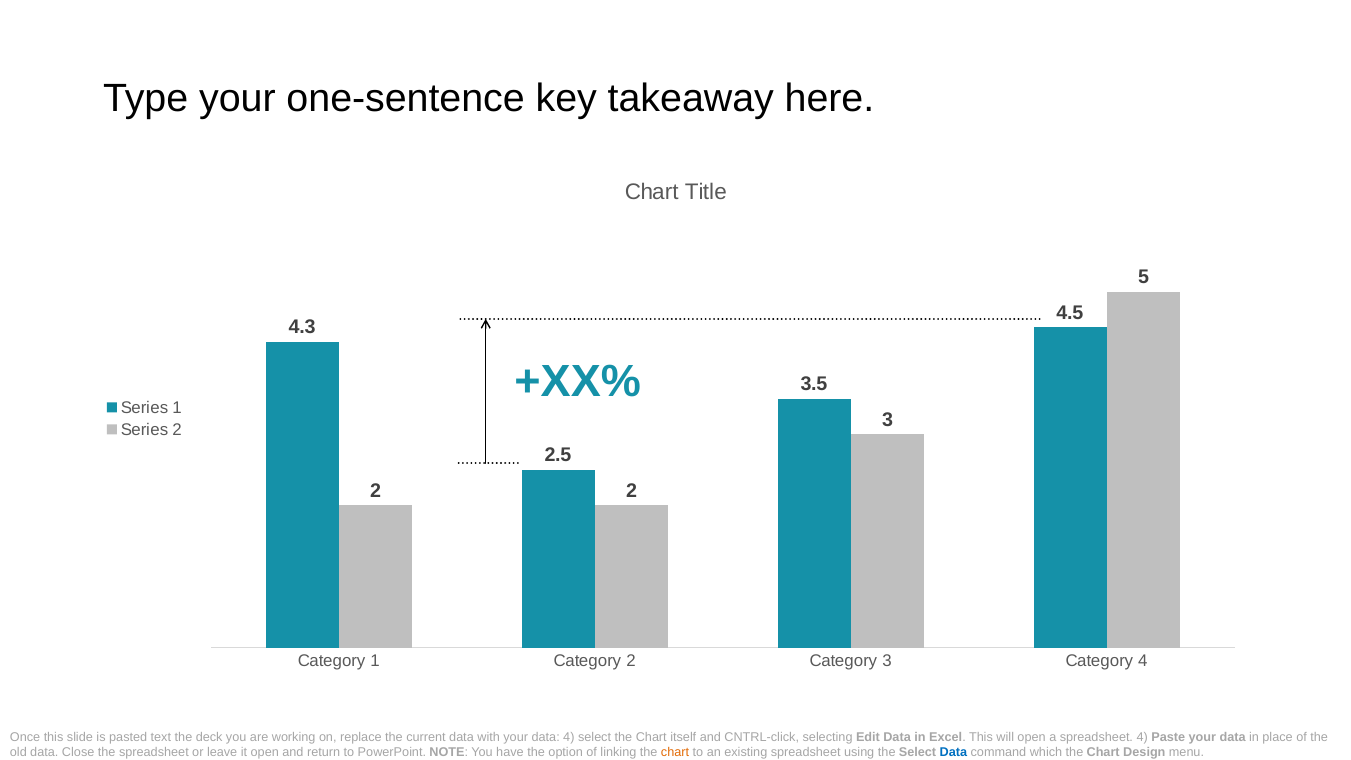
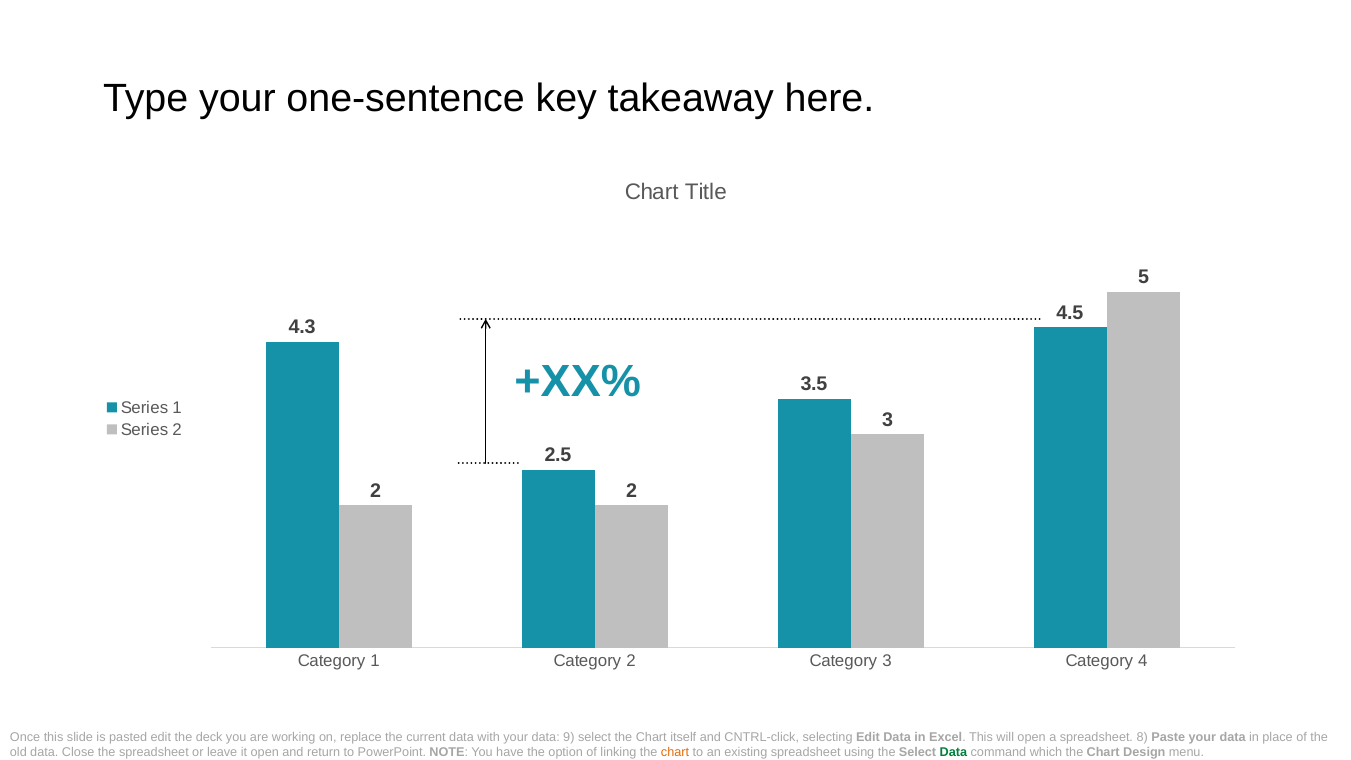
pasted text: text -> edit
data 4: 4 -> 9
spreadsheet 4: 4 -> 8
Data at (953, 753) colour: blue -> green
